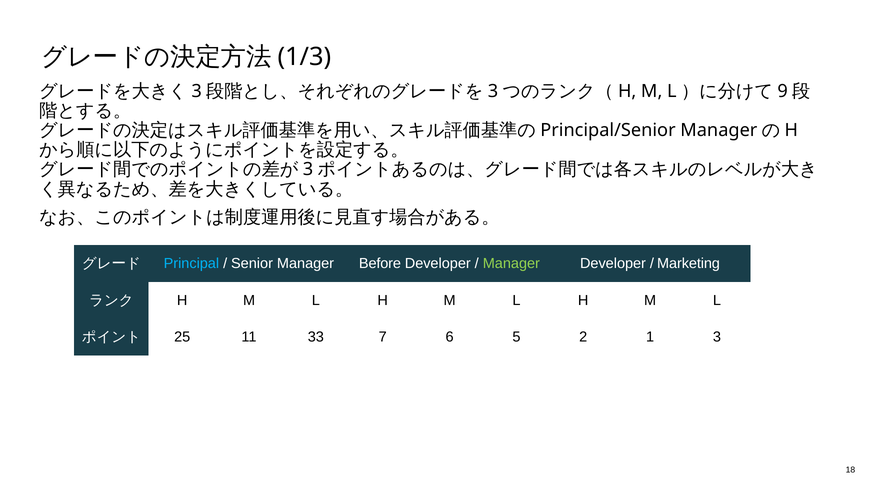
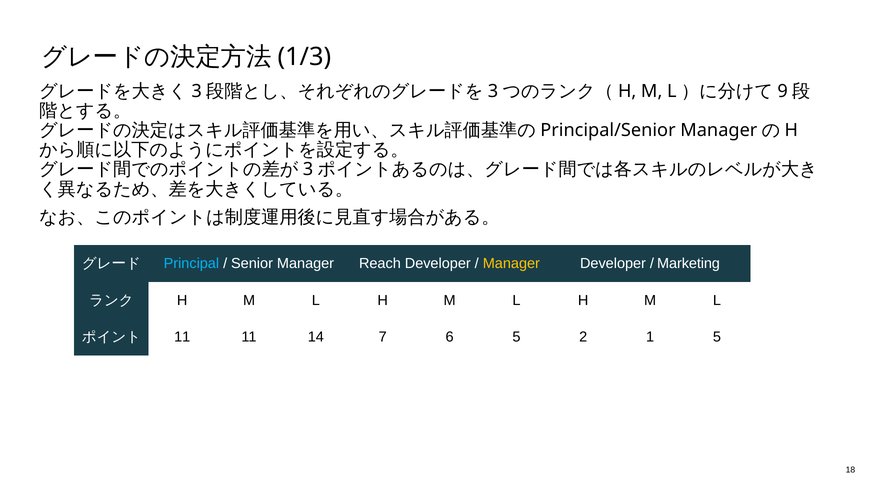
Before: Before -> Reach
Manager at (511, 264) colour: light green -> yellow
25 at (182, 337): 25 -> 11
33: 33 -> 14
1 3: 3 -> 5
